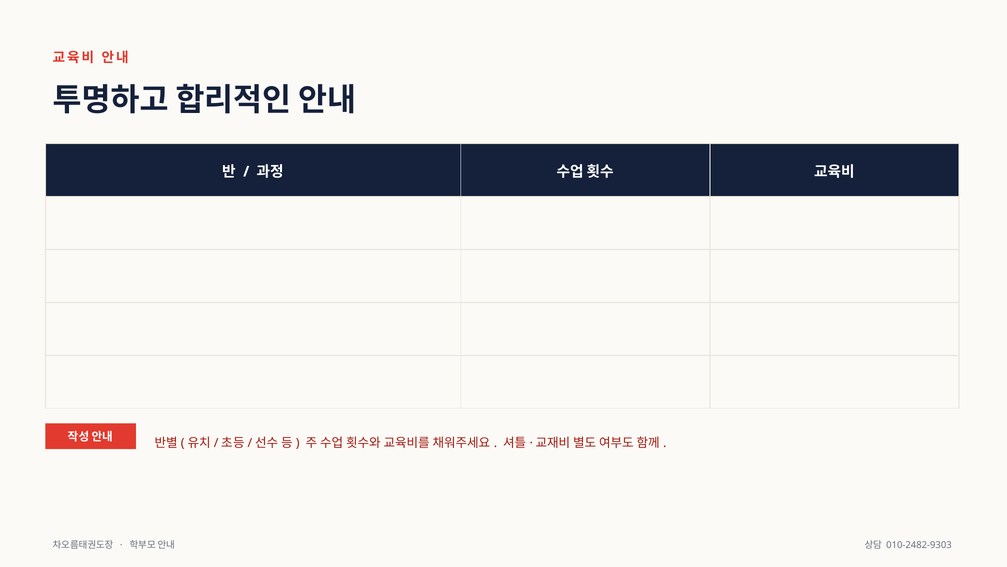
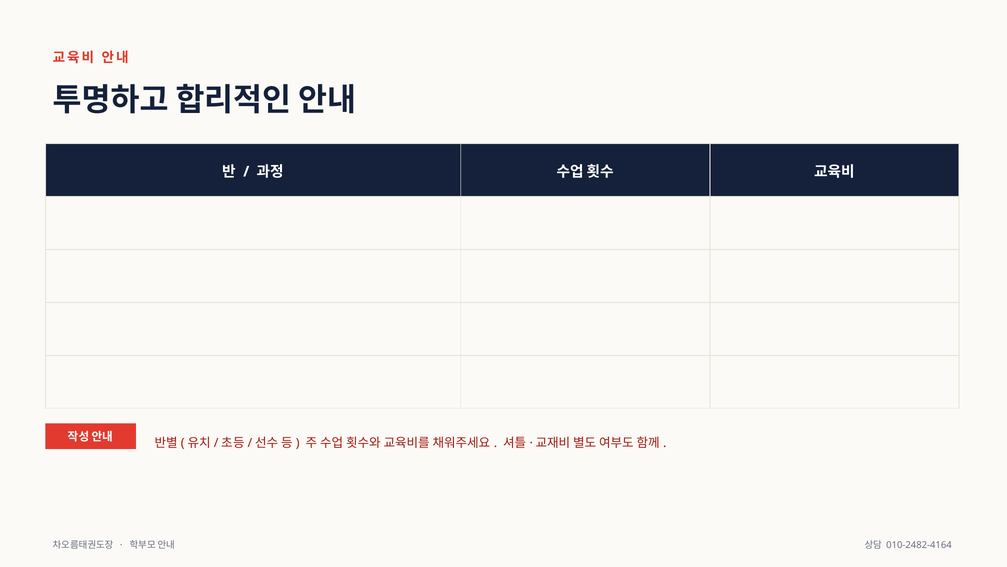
010-2482-9303: 010-2482-9303 -> 010-2482-4164
